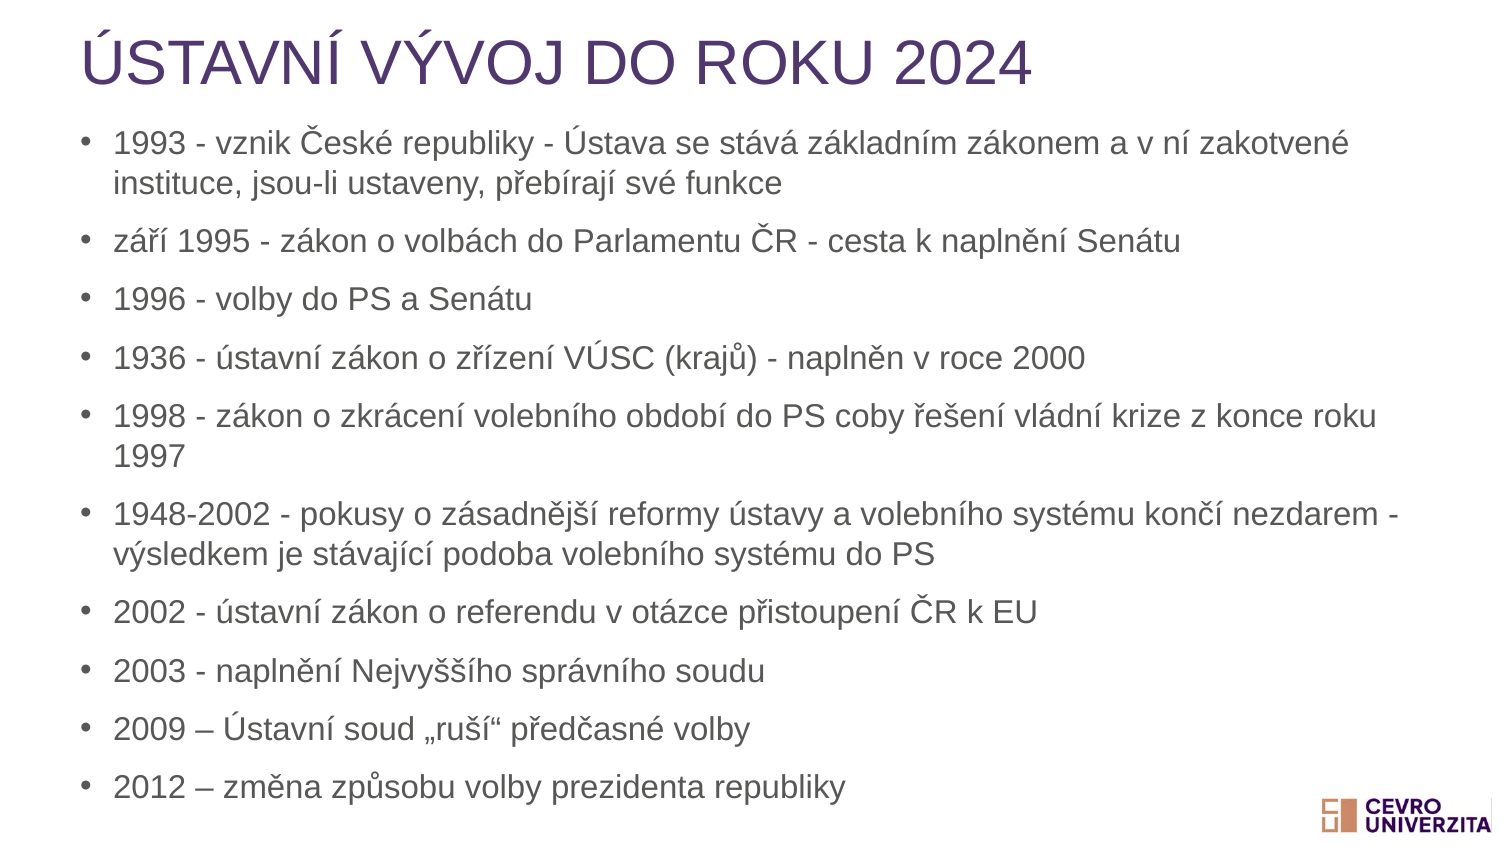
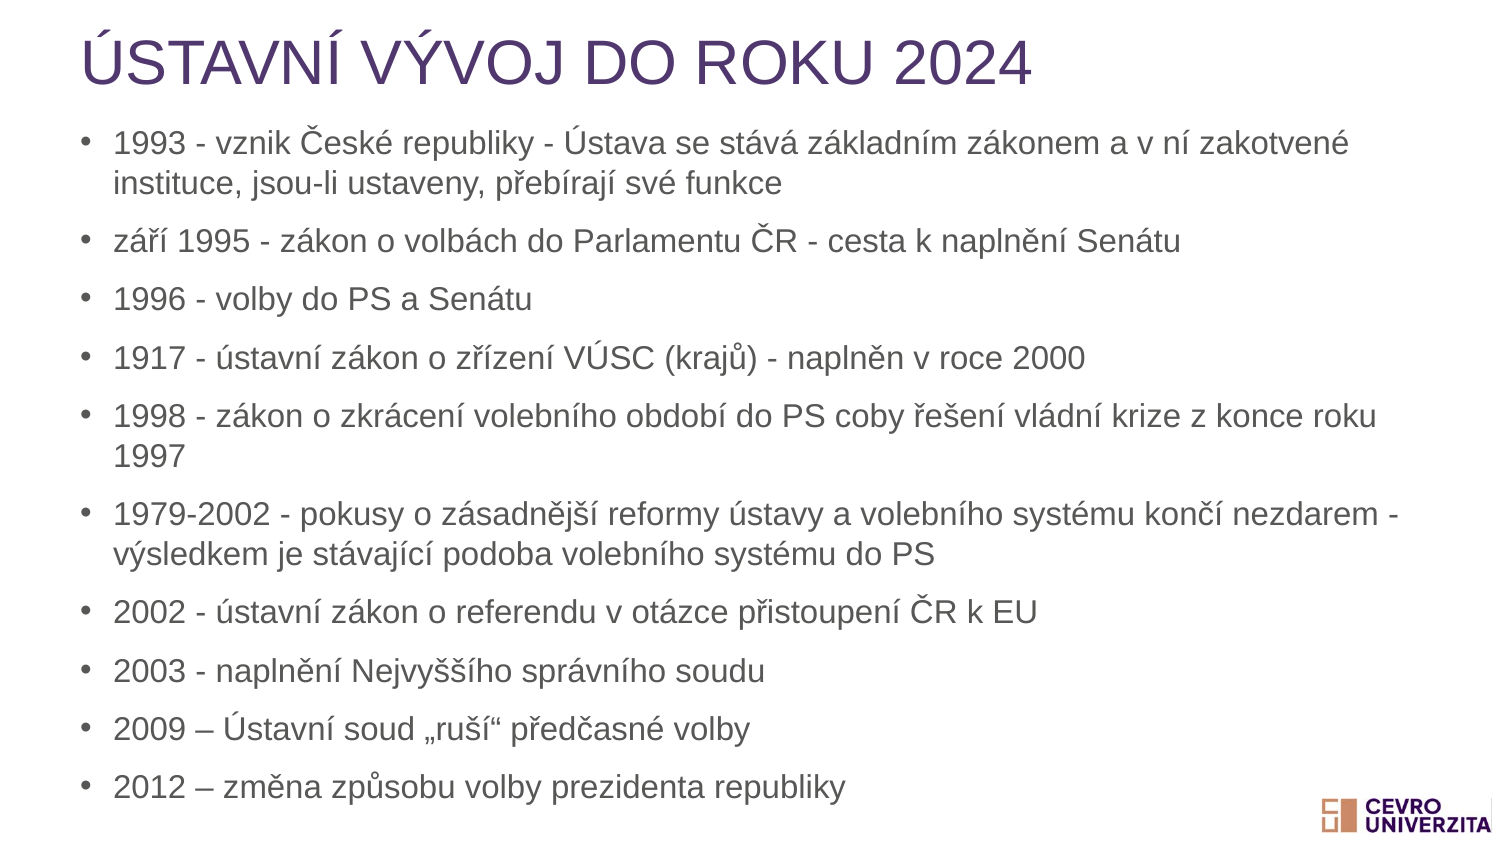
1936: 1936 -> 1917
1948-2002: 1948-2002 -> 1979-2002
